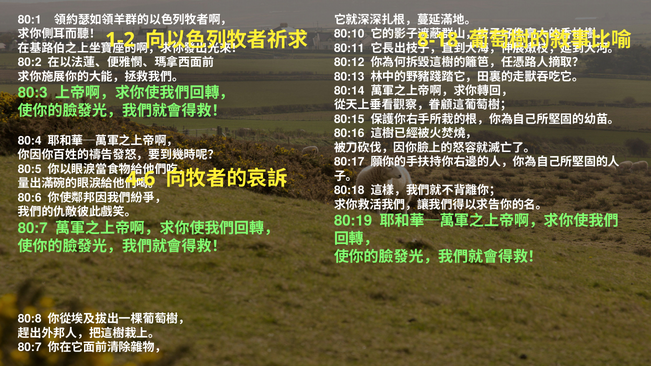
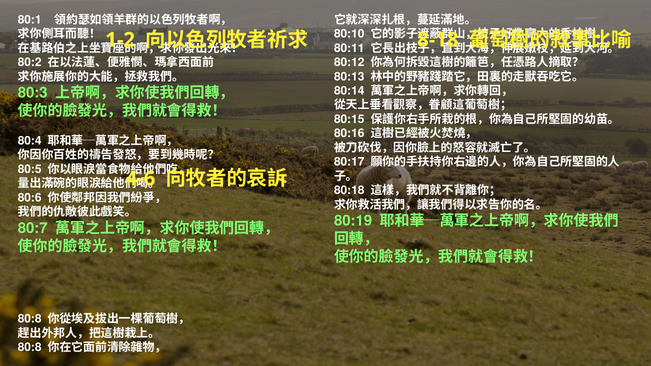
80:7 at (30, 348): 80:7 -> 80:8
